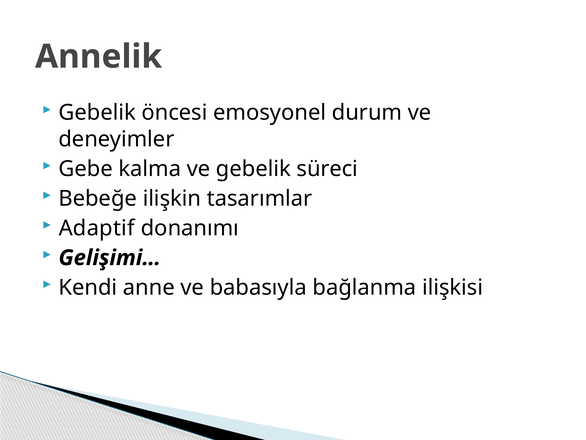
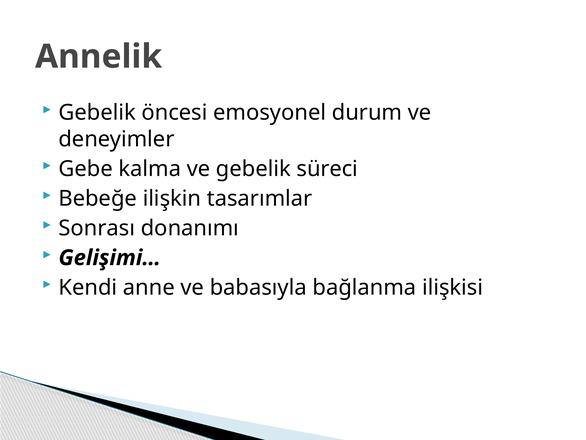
Adaptif: Adaptif -> Sonrası
